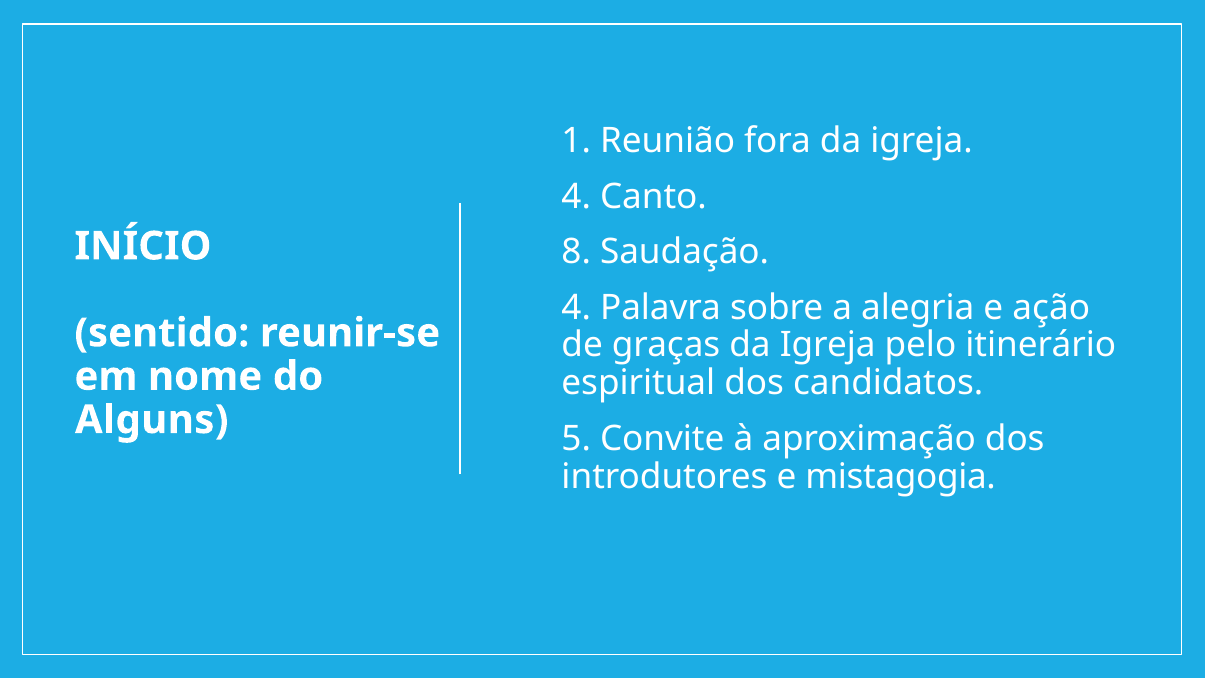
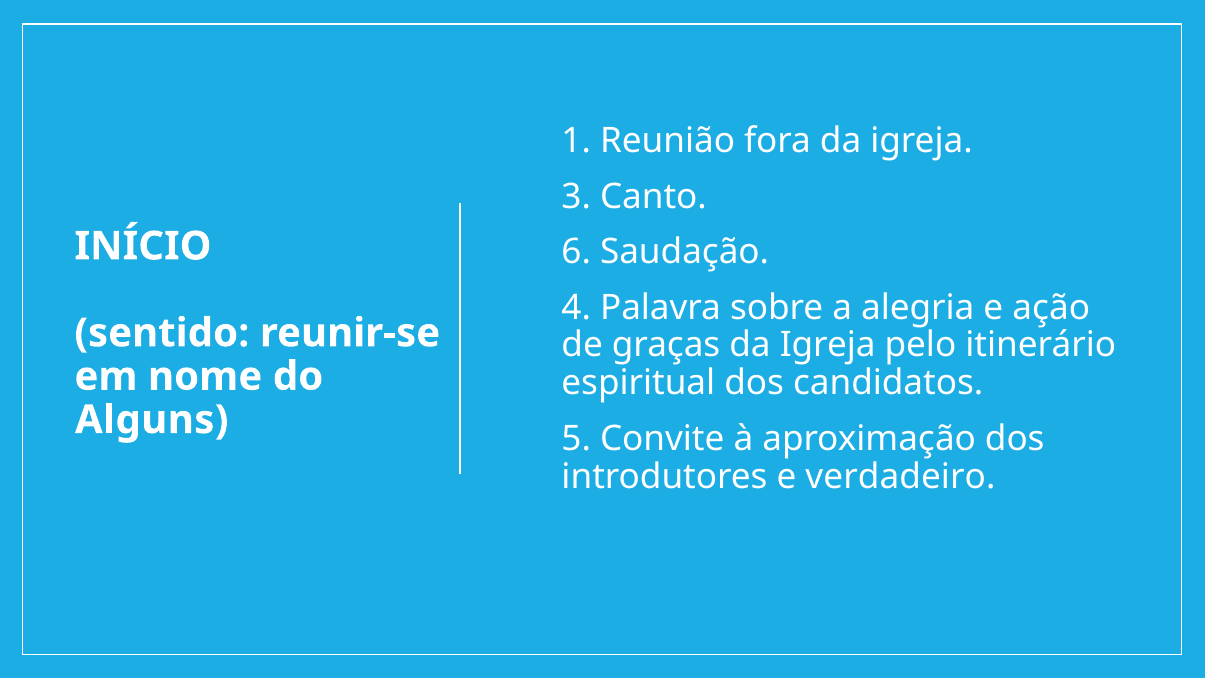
2 4: 4 -> 3
8: 8 -> 6
mistagogia: mistagogia -> verdadeiro
